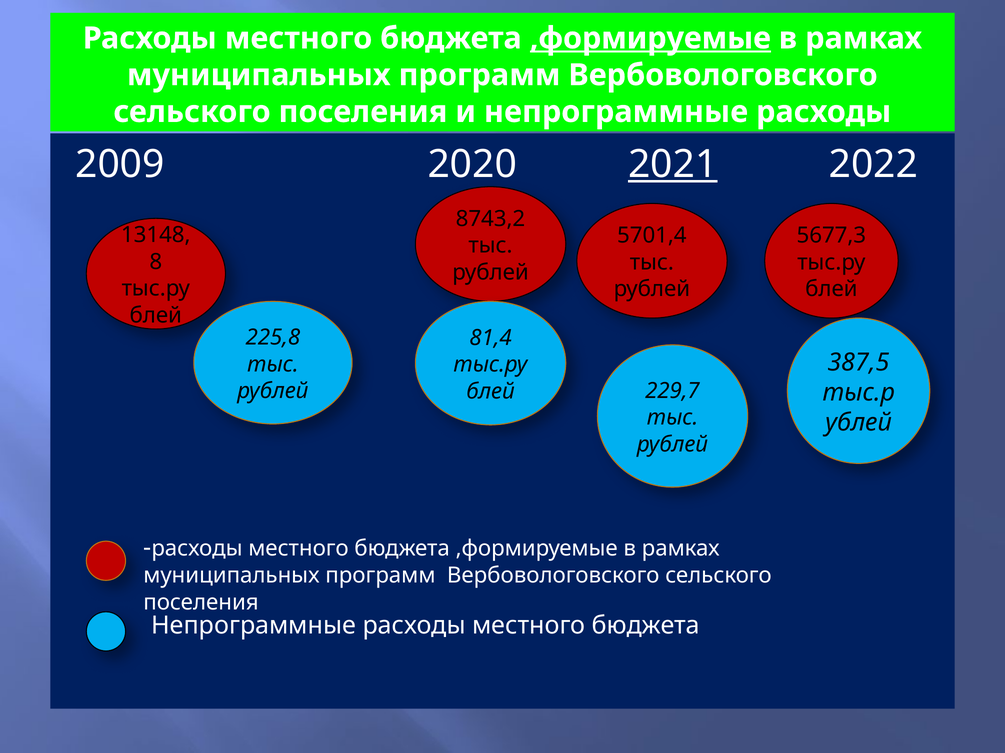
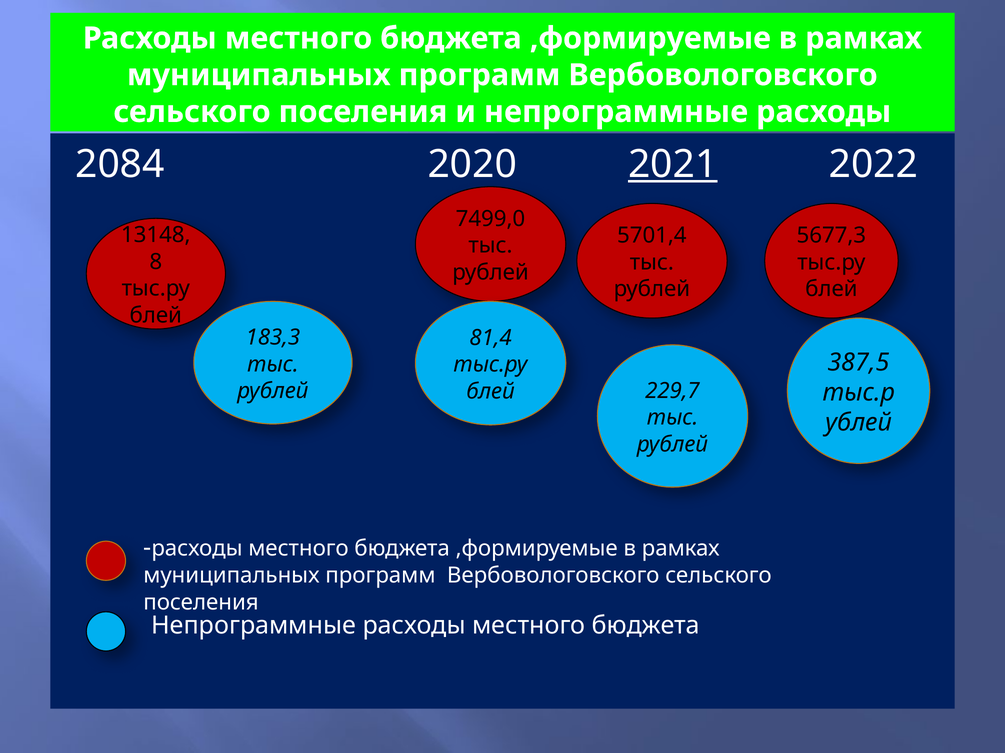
,формируемые at (650, 38) underline: present -> none
2009: 2009 -> 2084
8743,2: 8743,2 -> 7499,0
225,8: 225,8 -> 183,3
